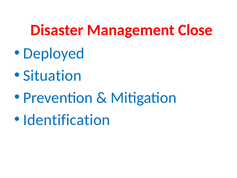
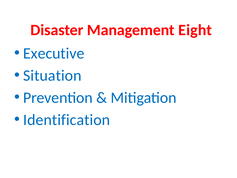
Close: Close -> Eight
Deployed: Deployed -> Executive
